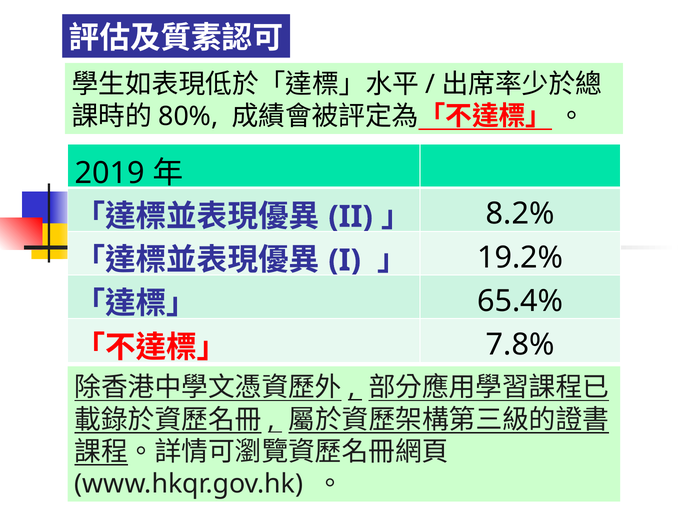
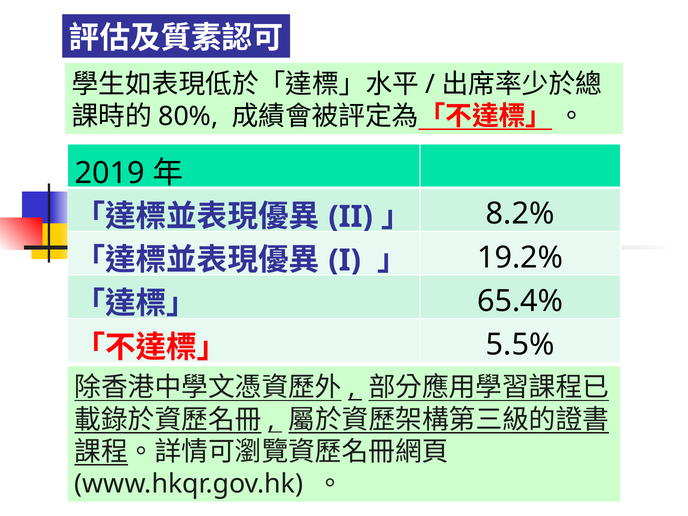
7.8%: 7.8% -> 5.5%
